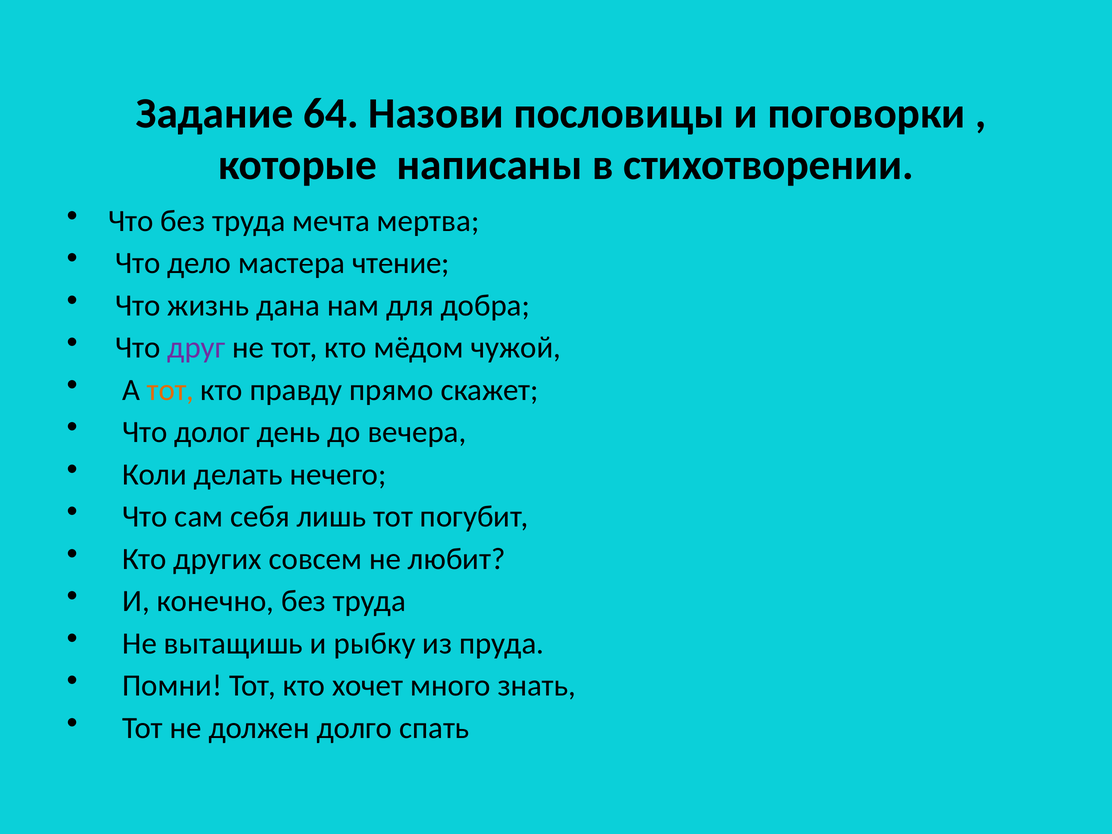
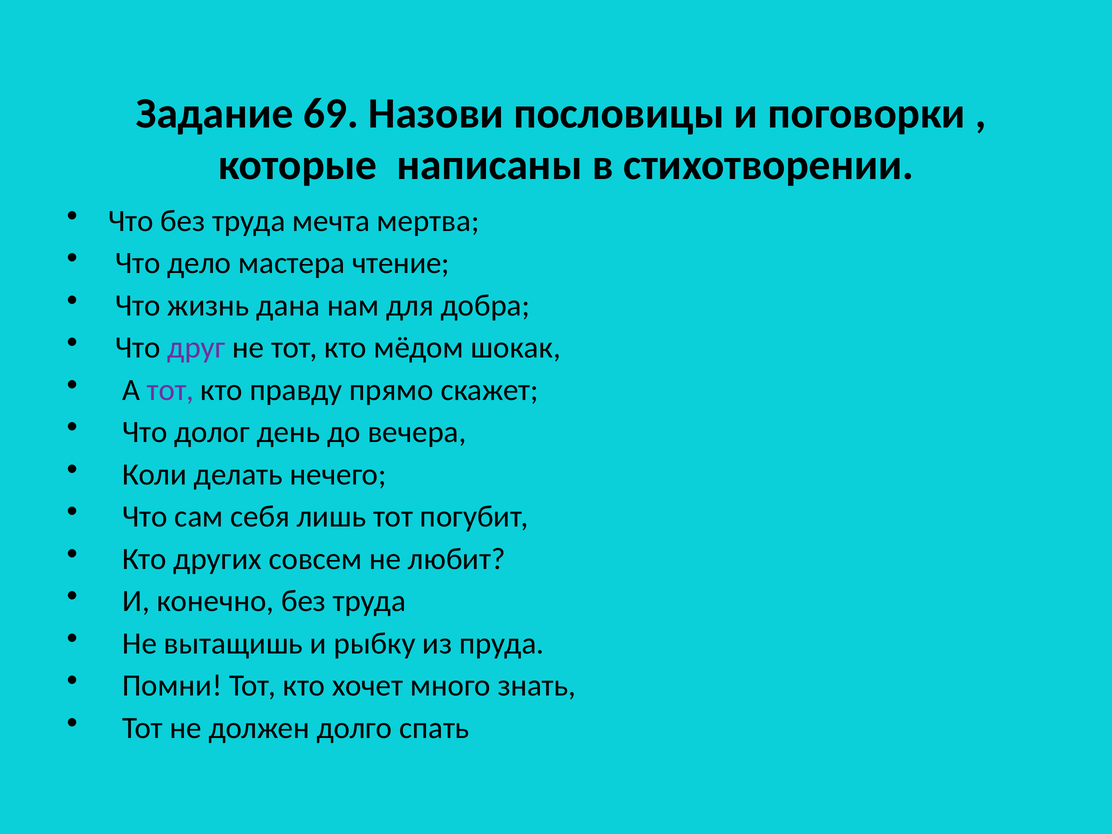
64: 64 -> 69
чужой: чужой -> шокак
тот at (170, 390) colour: orange -> purple
